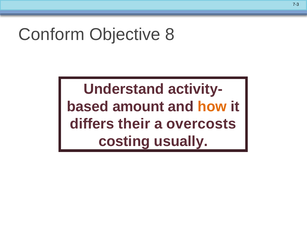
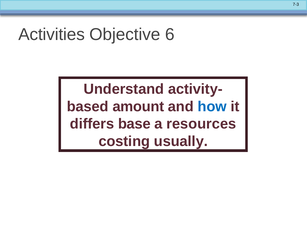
Conform: Conform -> Activities
8: 8 -> 6
how colour: orange -> blue
their: their -> base
overcosts: overcosts -> resources
